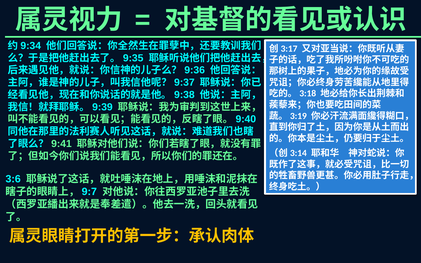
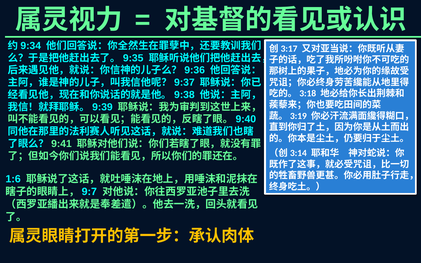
3:6: 3:6 -> 1:6
